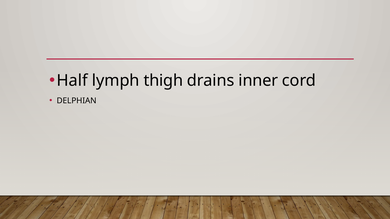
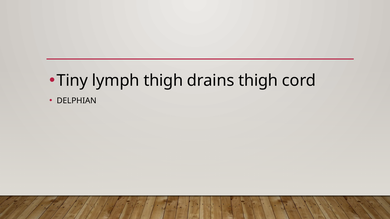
Half: Half -> Tiny
drains inner: inner -> thigh
